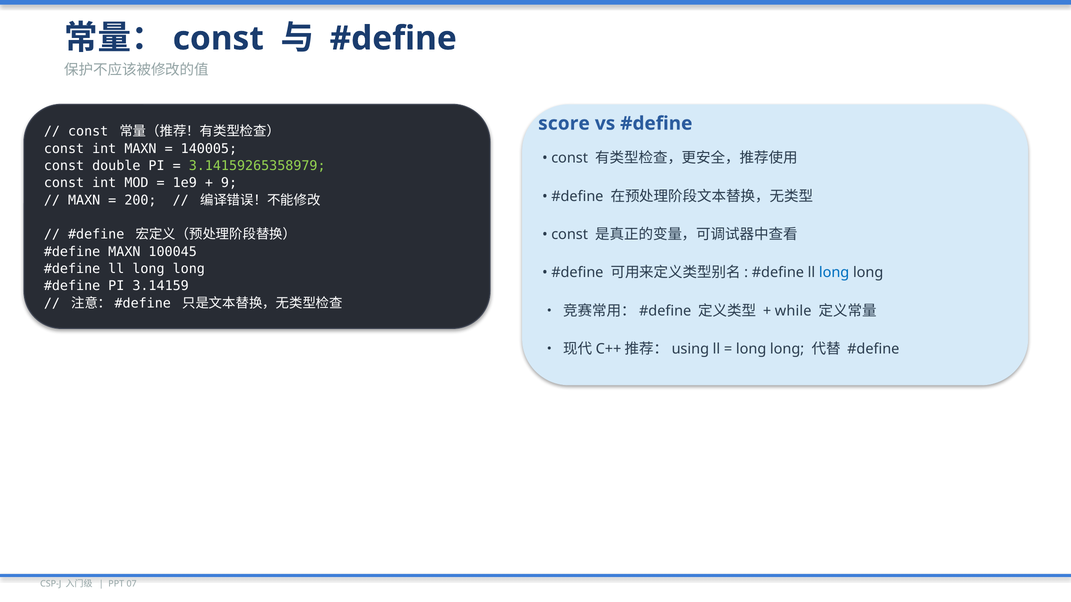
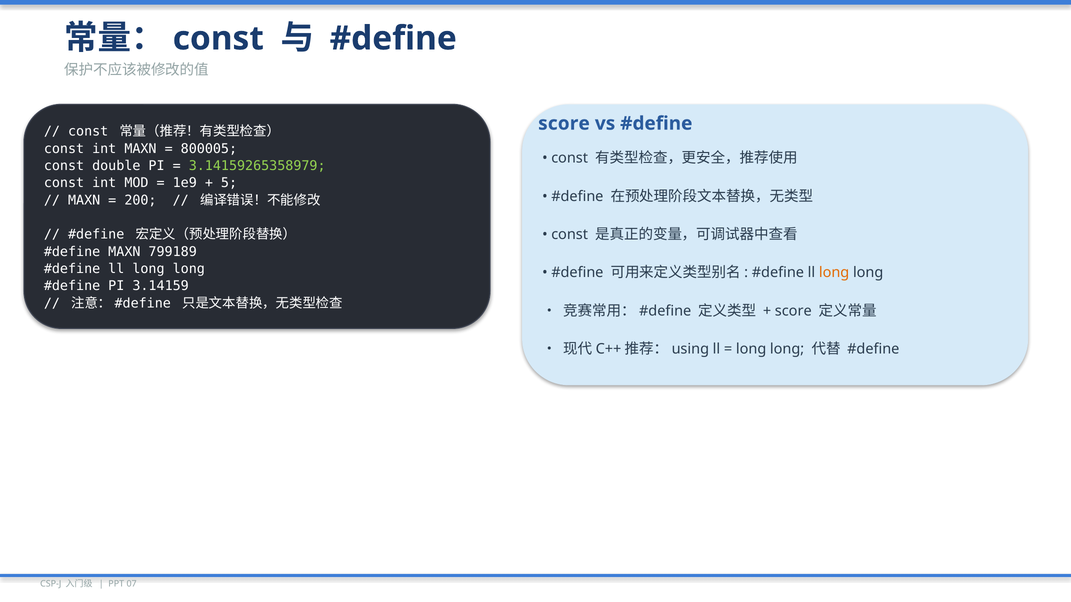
140005: 140005 -> 800005
9: 9 -> 5
100045: 100045 -> 799189
long at (834, 273) colour: blue -> orange
while at (793, 311): while -> score
